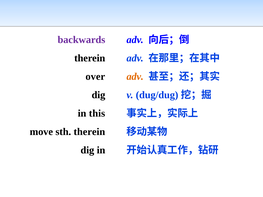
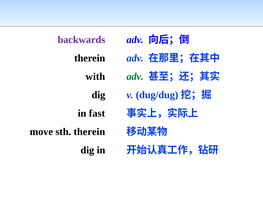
over: over -> with
adv at (135, 77) colour: orange -> green
this: this -> fast
